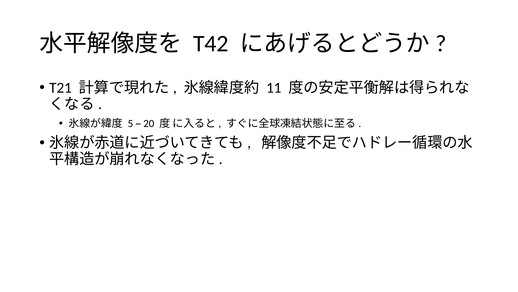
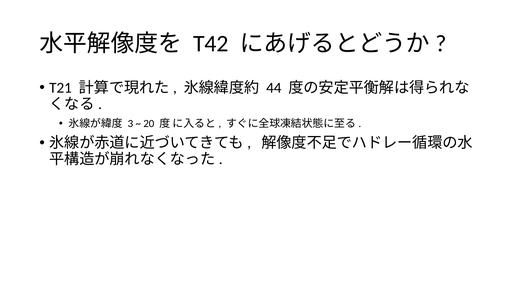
11: 11 -> 44
5: 5 -> 3
